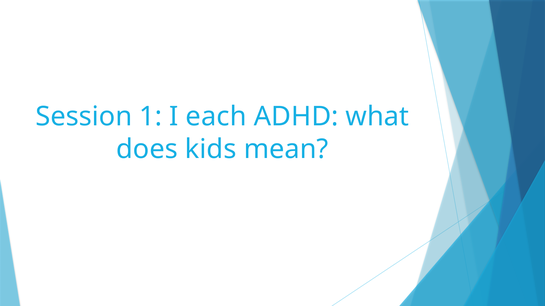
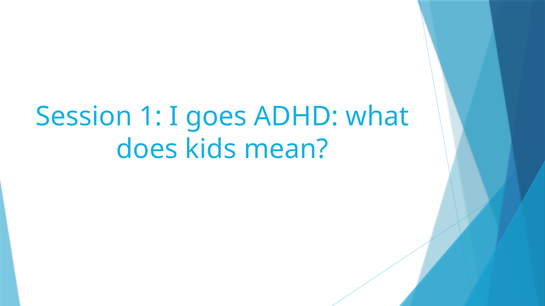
each: each -> goes
